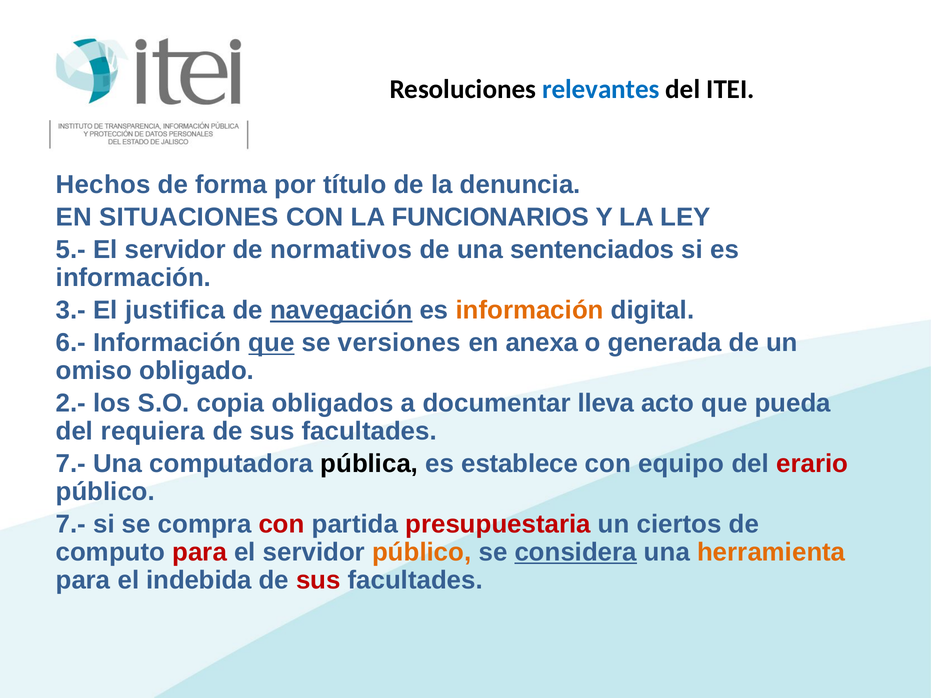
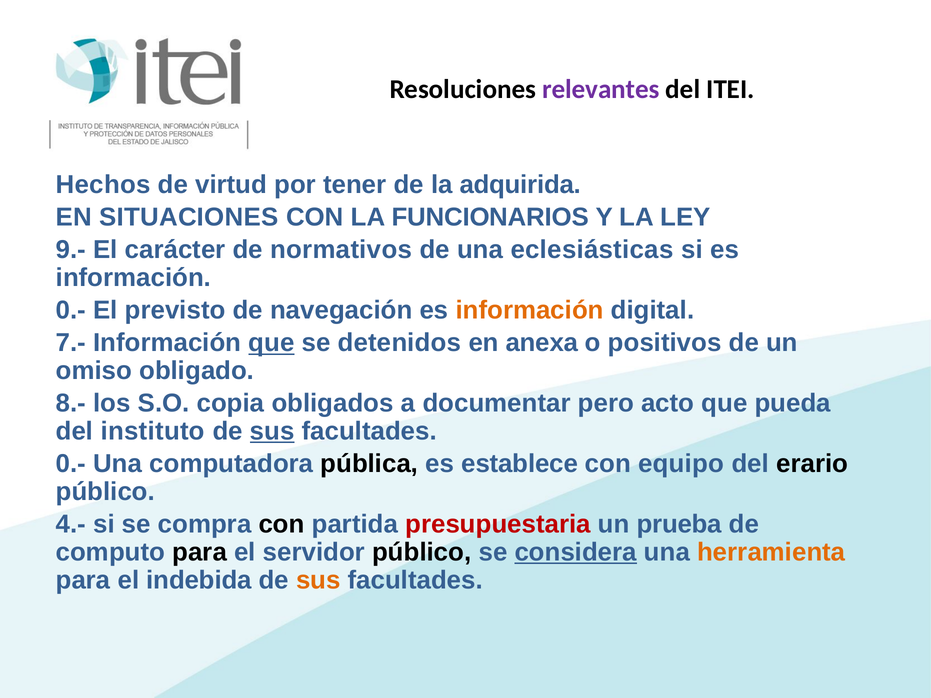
relevantes colour: blue -> purple
forma: forma -> virtud
título: título -> tener
denuncia: denuncia -> adquirida
5.-: 5.- -> 9.-
servidor at (175, 250): servidor -> carácter
sentenciados: sentenciados -> eclesiásticas
3.- at (71, 310): 3.- -> 0.-
justifica: justifica -> previsto
navegación underline: present -> none
6.-: 6.- -> 7.-
versiones: versiones -> detenidos
generada: generada -> positivos
2.-: 2.- -> 8.-
lleva: lleva -> pero
requiera: requiera -> instituto
sus at (272, 431) underline: none -> present
7.- at (71, 464): 7.- -> 0.-
erario colour: red -> black
7.- at (71, 524): 7.- -> 4.-
con at (282, 524) colour: red -> black
ciertos: ciertos -> prueba
para at (200, 552) colour: red -> black
público at (422, 552) colour: orange -> black
sus at (318, 580) colour: red -> orange
